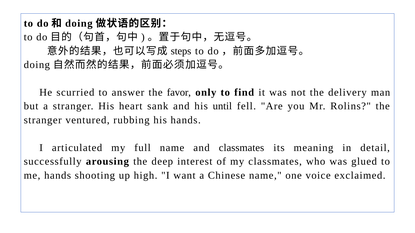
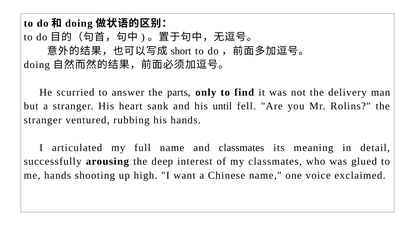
steps: steps -> short
favor: favor -> parts
